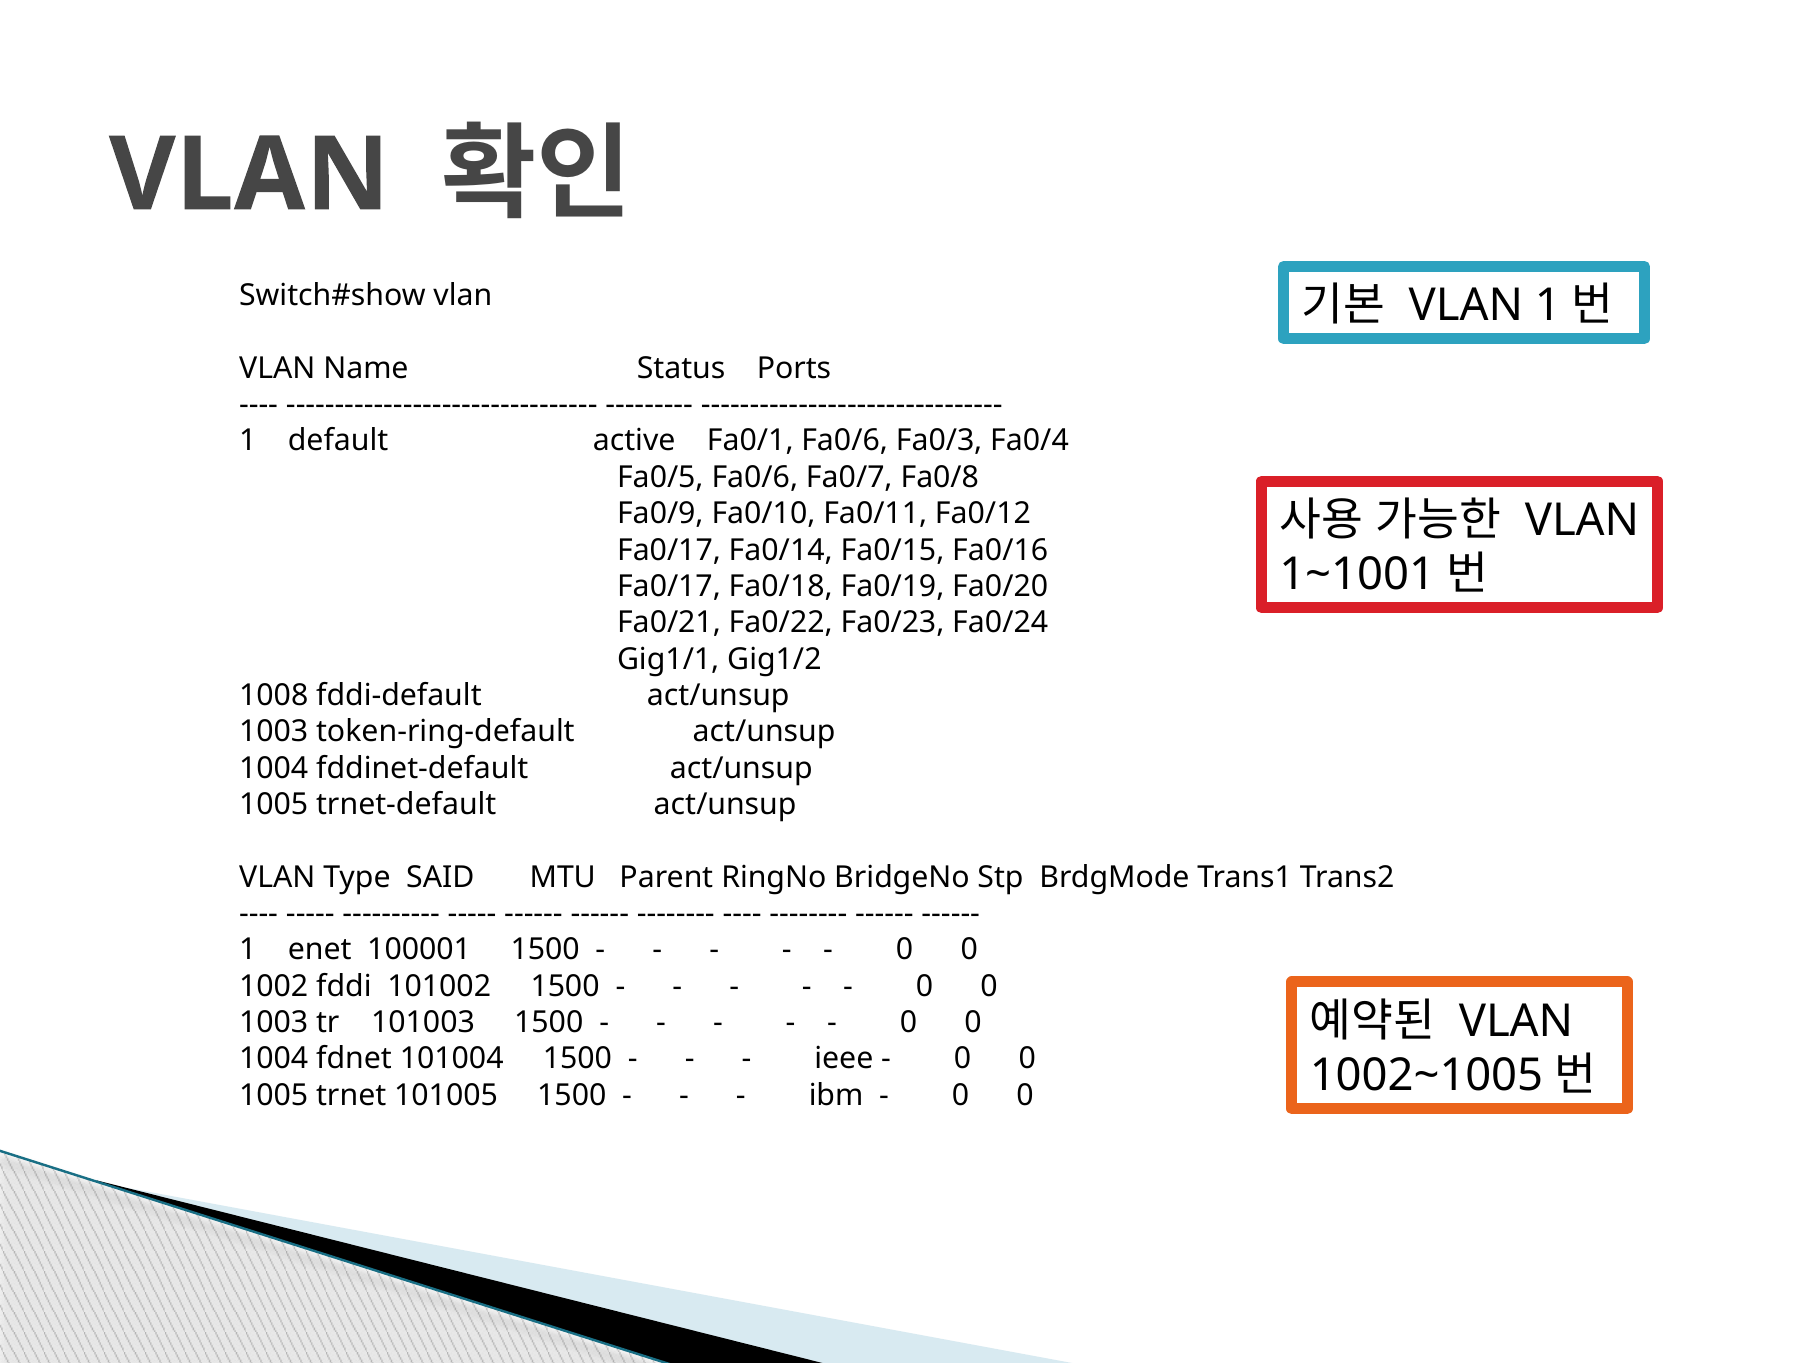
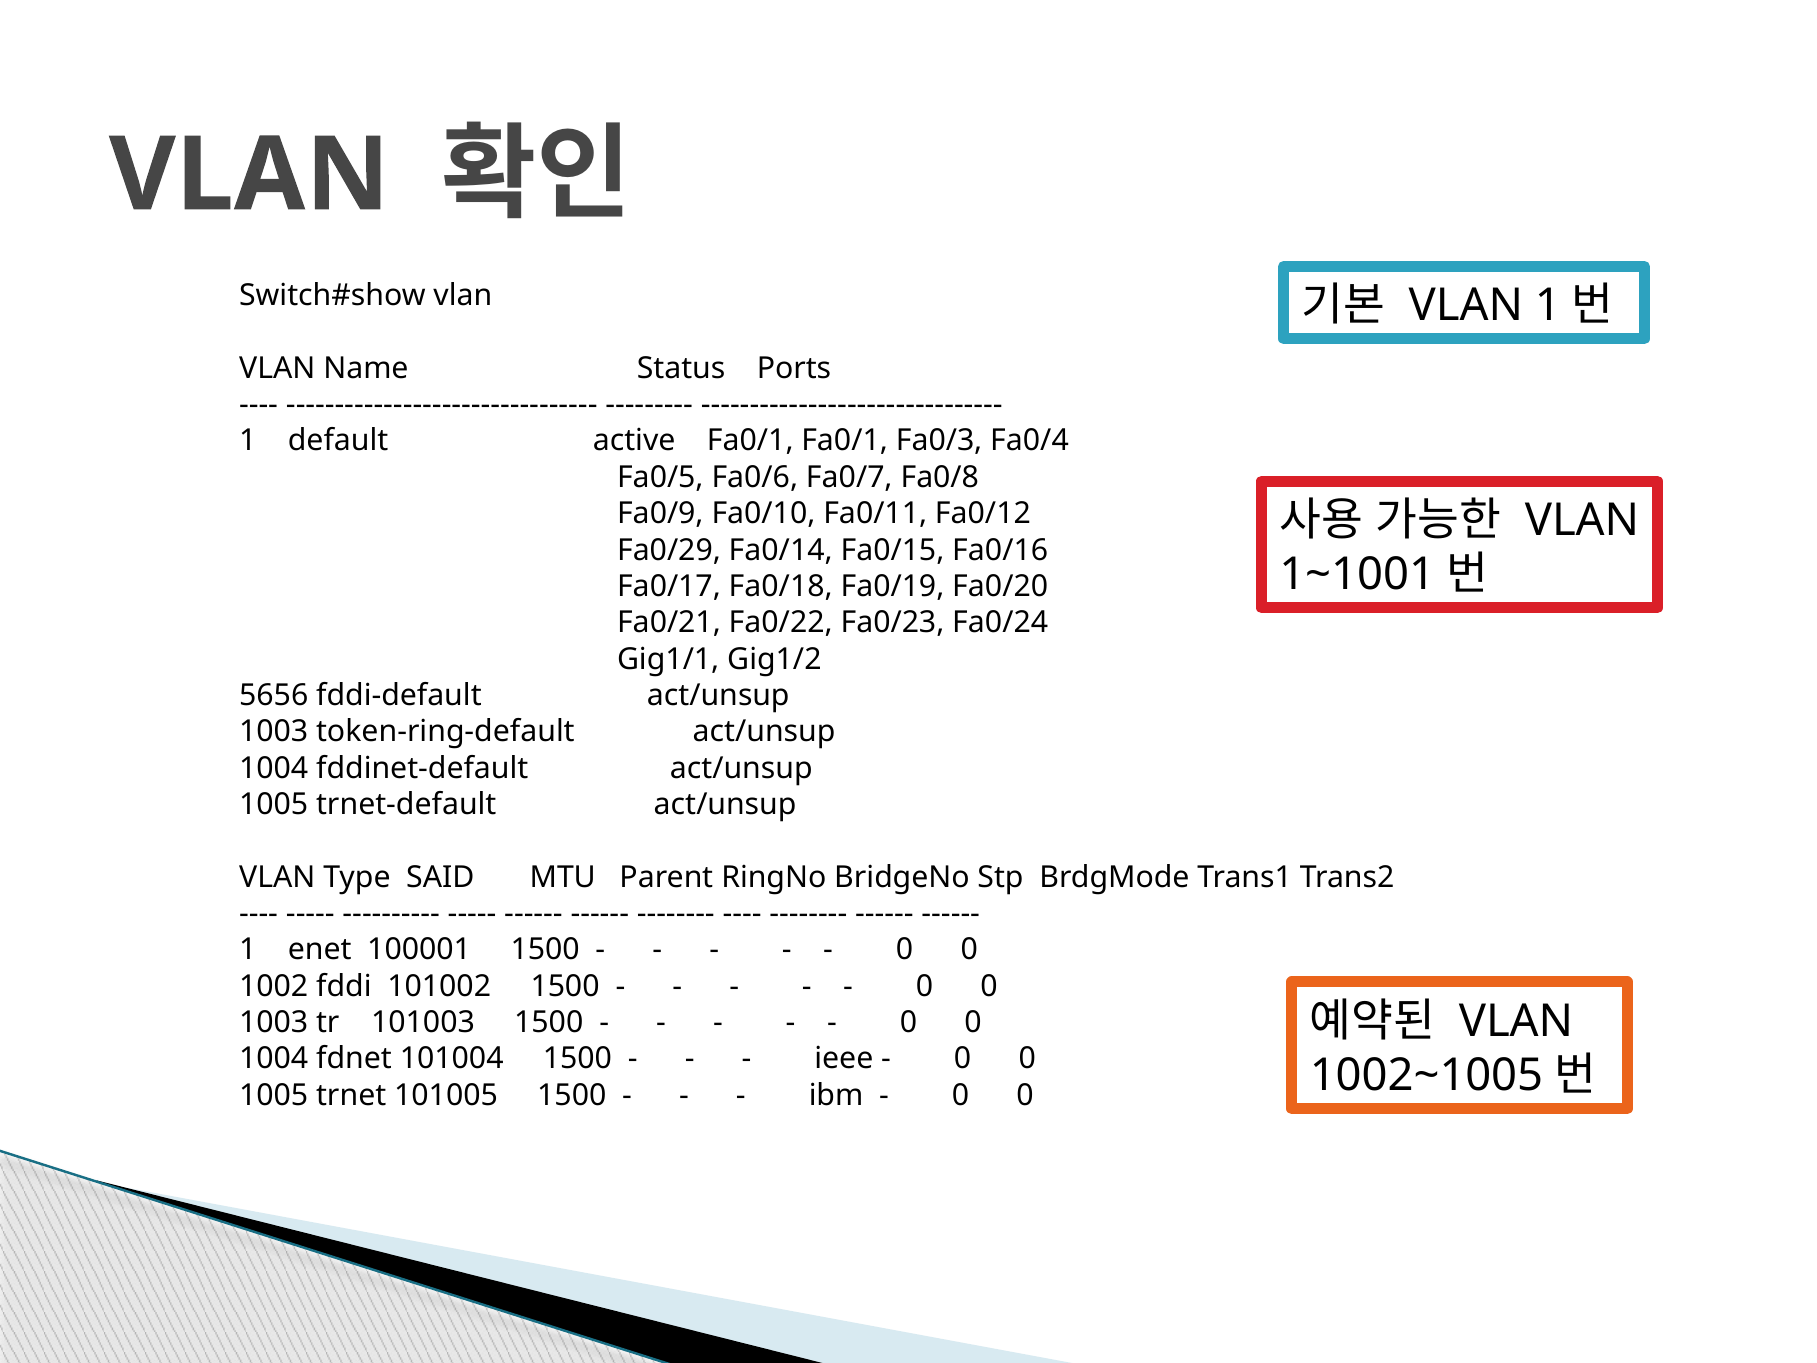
Fa0/1 Fa0/6: Fa0/6 -> Fa0/1
Fa0/17 at (669, 550): Fa0/17 -> Fa0/29
1008: 1008 -> 5656
